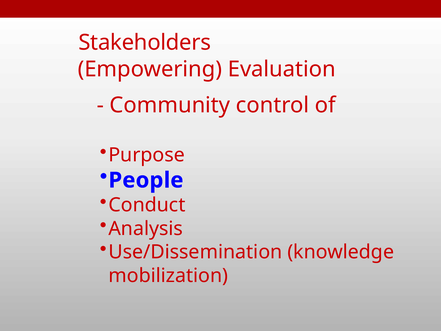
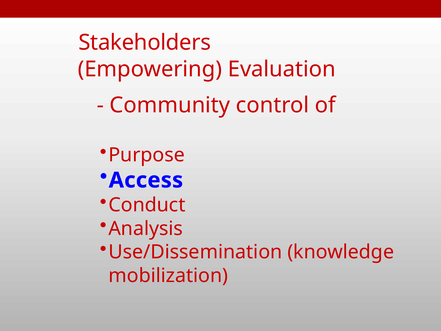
People: People -> Access
